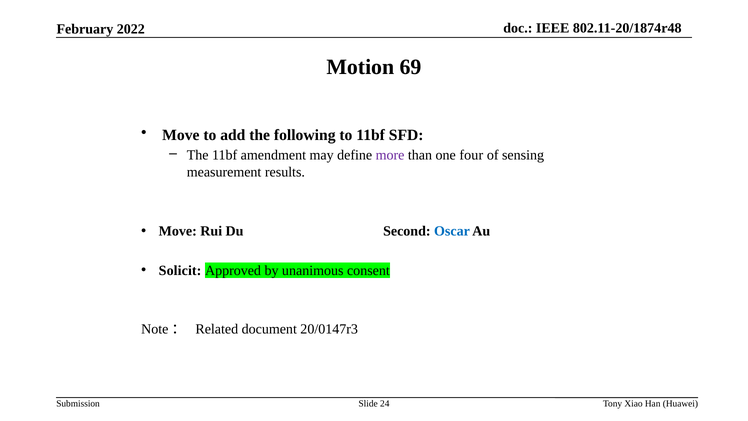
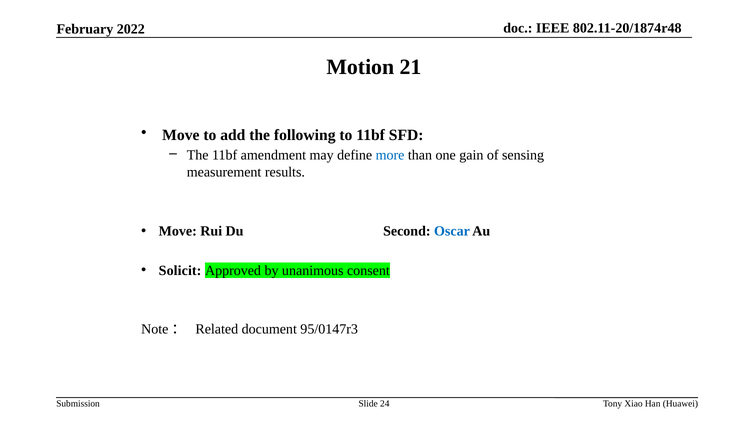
69: 69 -> 21
more colour: purple -> blue
four: four -> gain
20/0147r3: 20/0147r3 -> 95/0147r3
